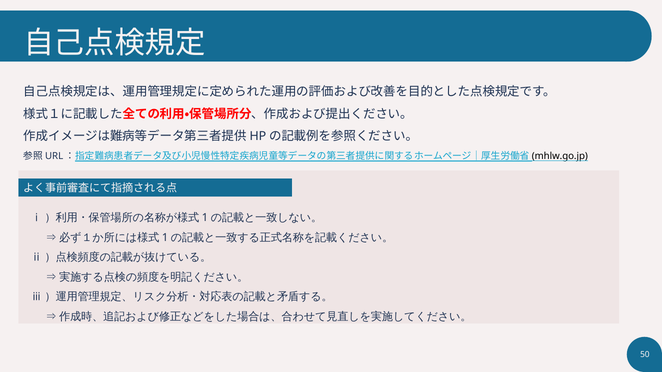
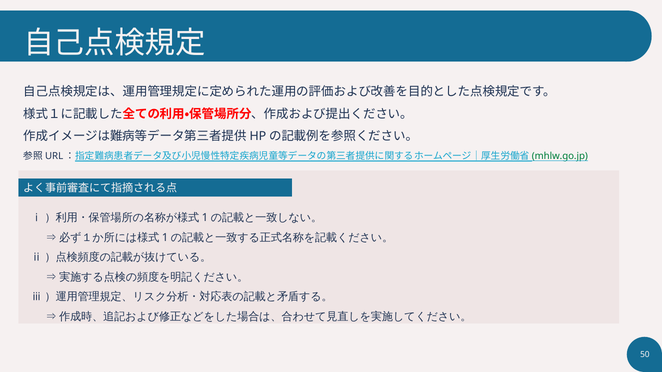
mhlw.go.jp colour: black -> green
